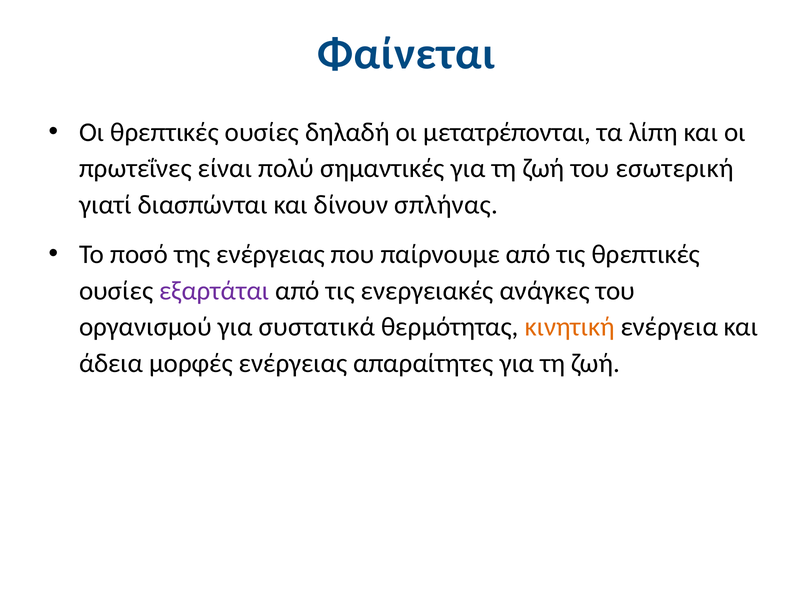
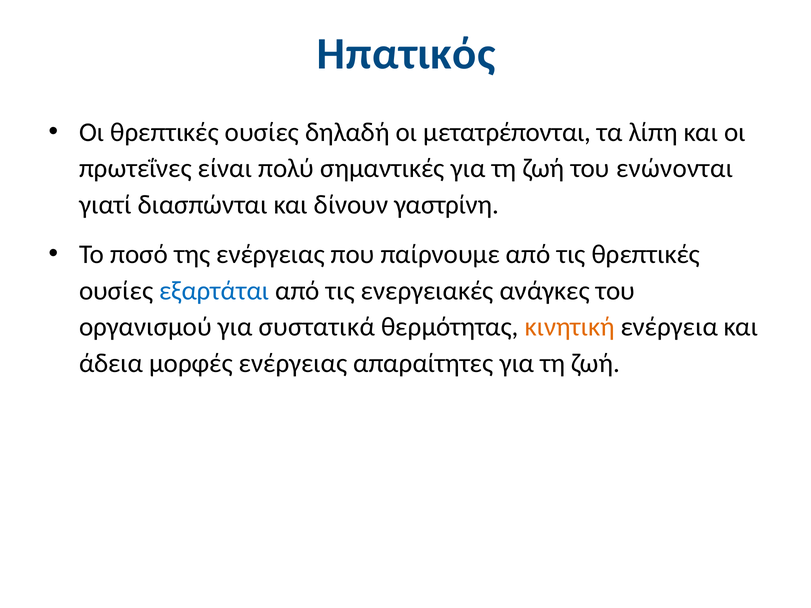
Φαίνεται: Φαίνεται -> Ηπατικός
εσωτερική: εσωτερική -> ενώνονται
σπλήνας: σπλήνας -> γαστρίνη
εξαρτάται colour: purple -> blue
